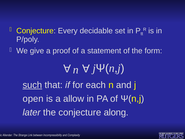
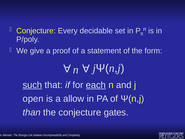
each underline: none -> present
later: later -> than
along: along -> gates
